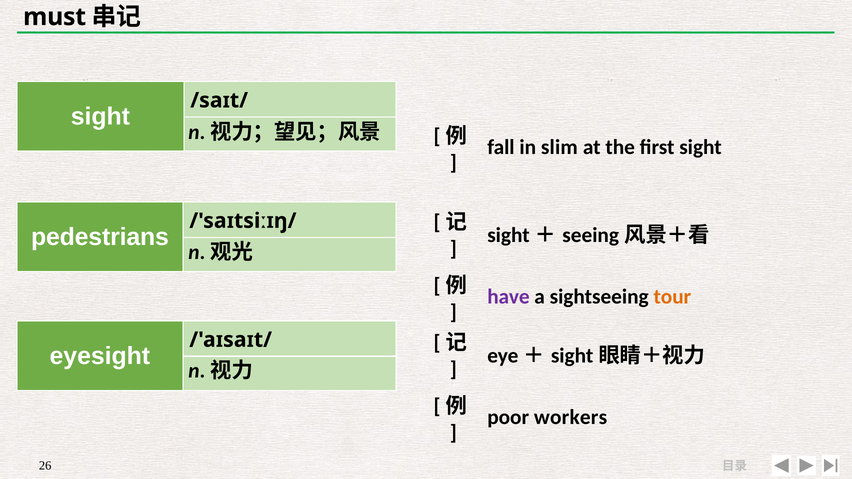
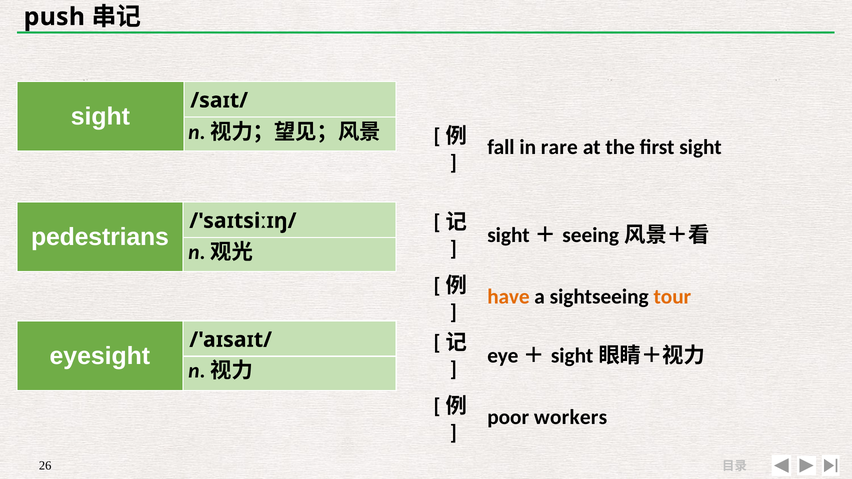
must: must -> push
slim: slim -> rare
have colour: purple -> orange
